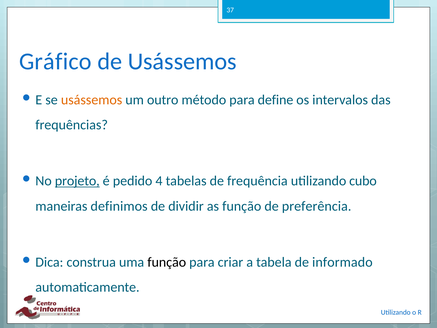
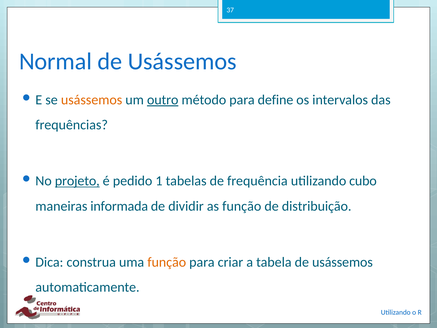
Gráfico: Gráfico -> Normal
outro underline: none -> present
4: 4 -> 1
definimos: definimos -> informada
preferência: preferência -> distribuição
função at (167, 262) colour: black -> orange
tabela de informado: informado -> usássemos
